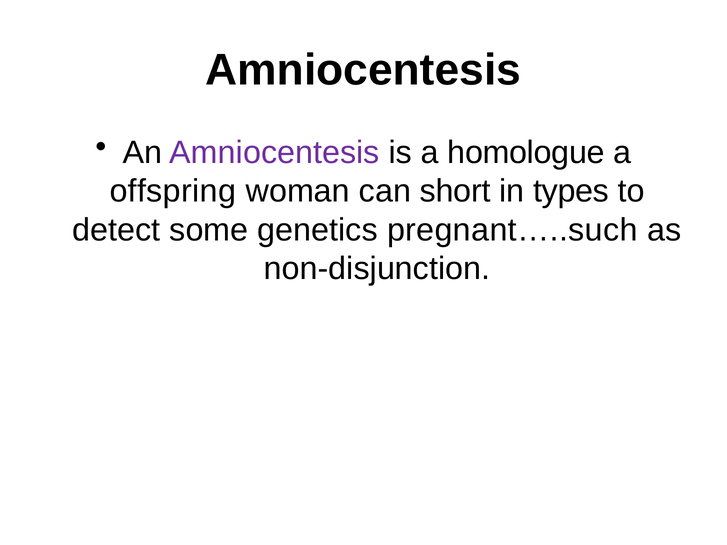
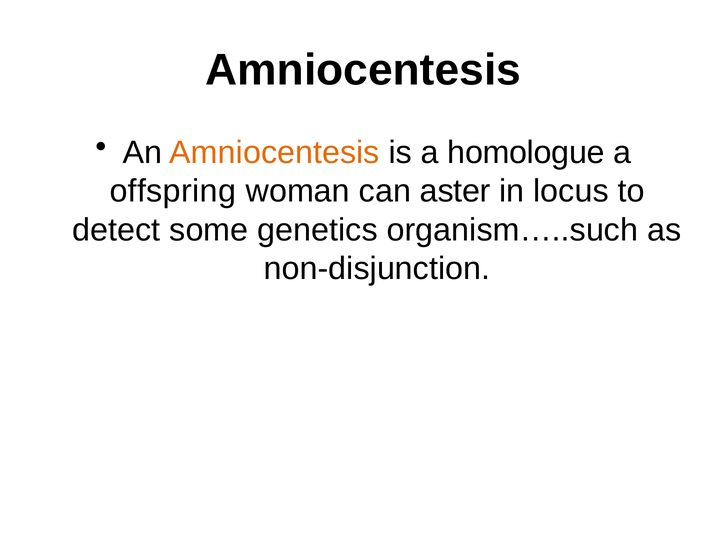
Amniocentesis at (274, 153) colour: purple -> orange
short: short -> aster
types: types -> locus
pregnant…..such: pregnant…..such -> organism…..such
